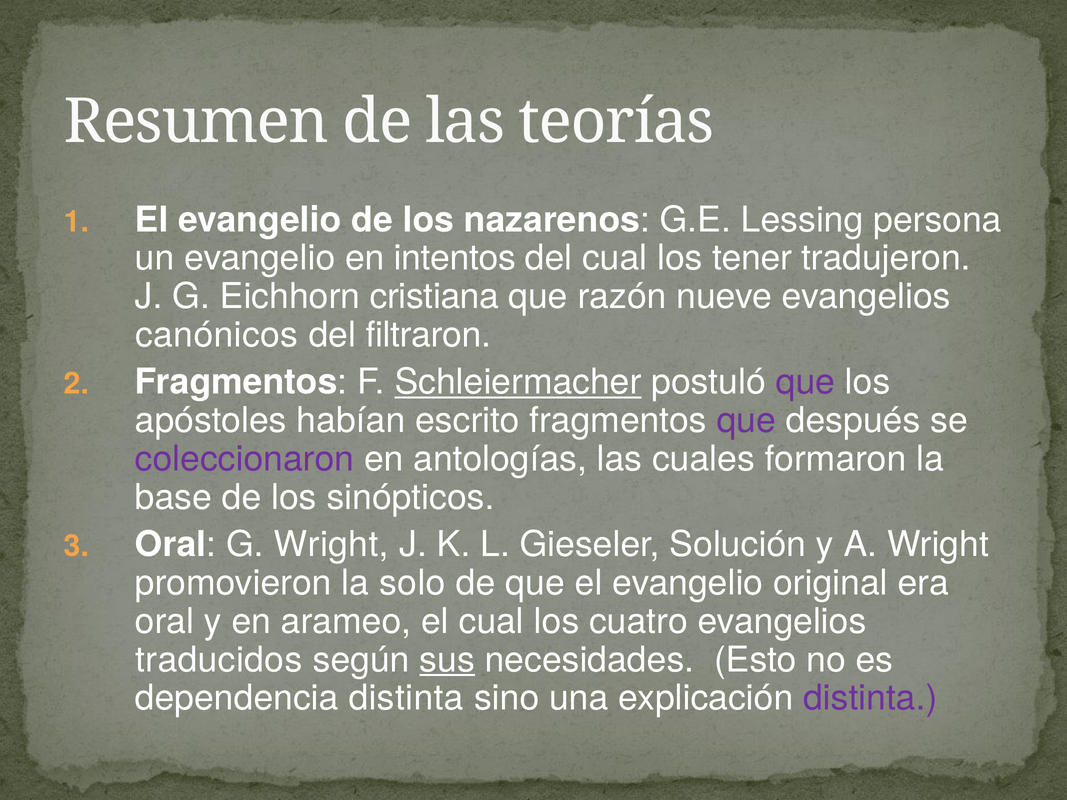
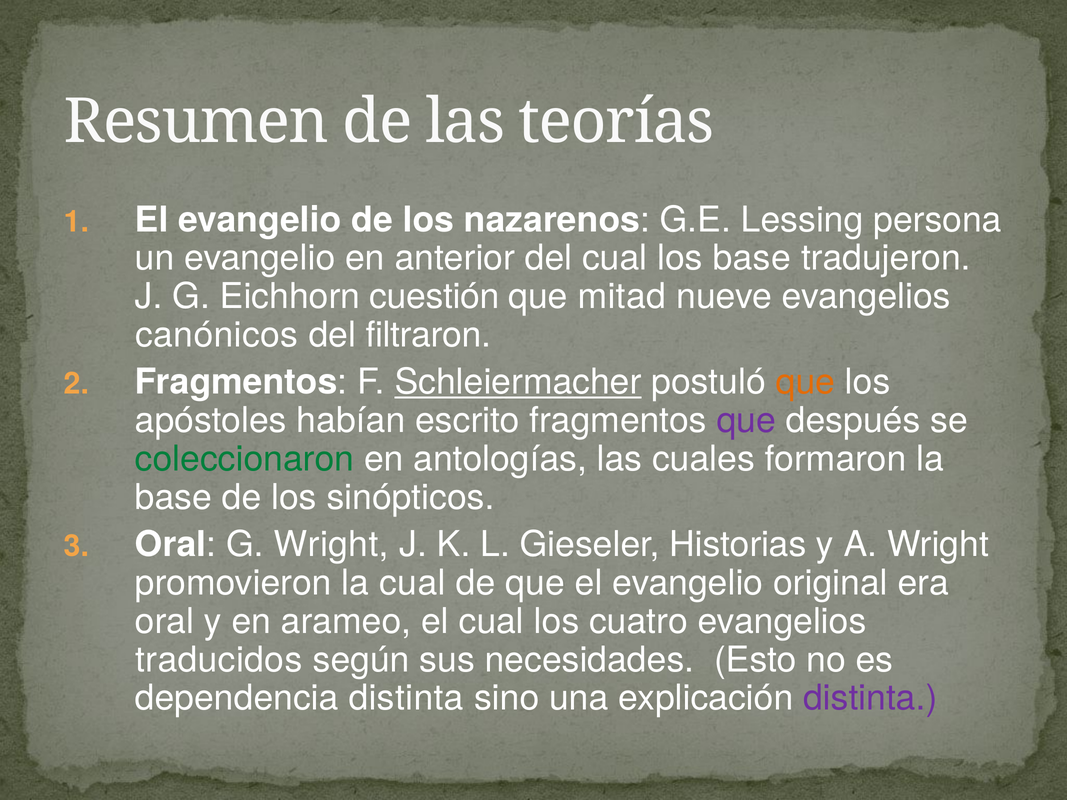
intentos: intentos -> anterior
los tener: tener -> base
cristiana: cristiana -> cuestión
razón: razón -> mitad
que at (805, 382) colour: purple -> orange
coleccionaron colour: purple -> green
Solución: Solución -> Historias
la solo: solo -> cual
sus underline: present -> none
